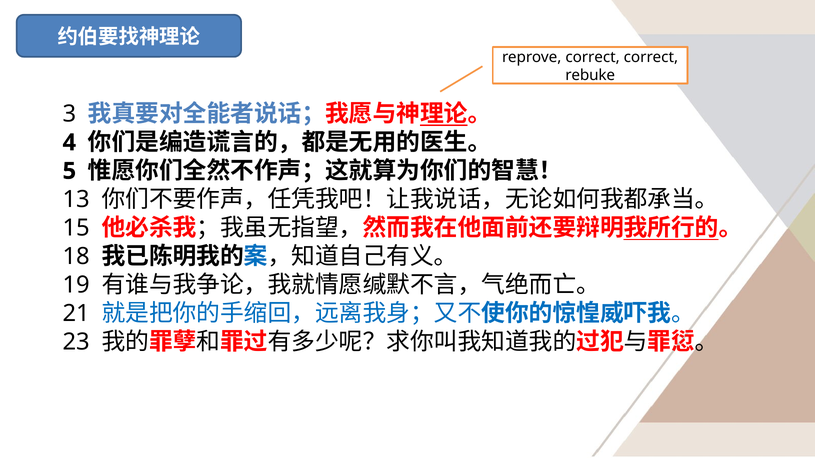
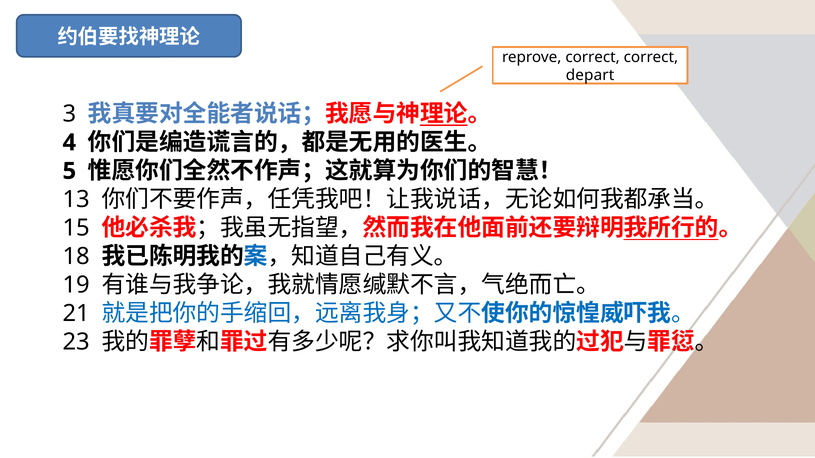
rebuke: rebuke -> depart
